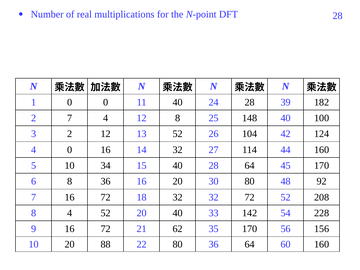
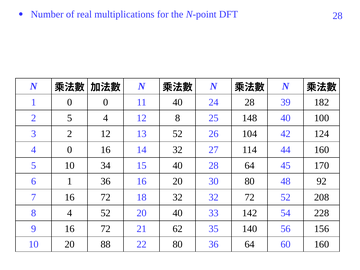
2 7: 7 -> 5
6 8: 8 -> 1
35 170: 170 -> 140
